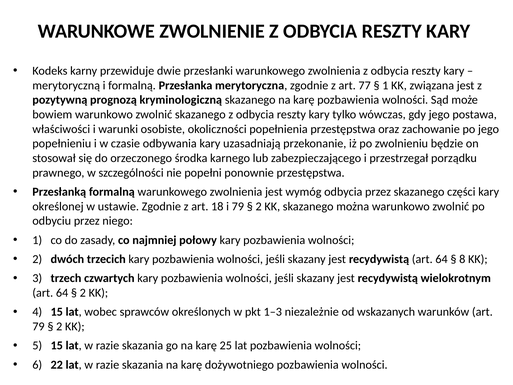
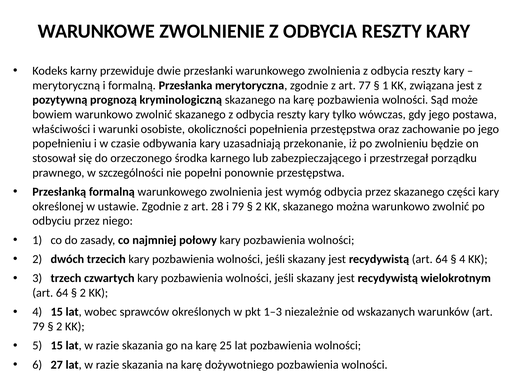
18: 18 -> 28
8 at (462, 259): 8 -> 4
22: 22 -> 27
